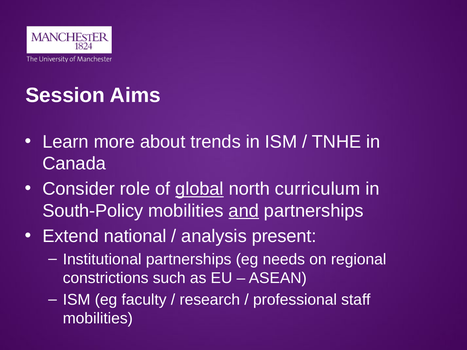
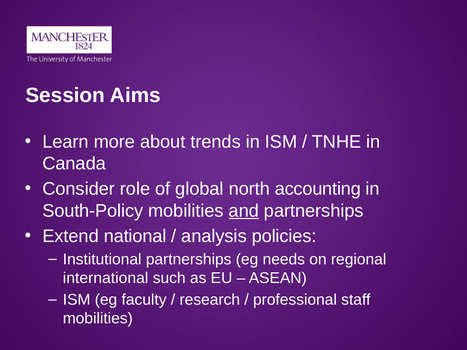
global underline: present -> none
curriculum: curriculum -> accounting
present: present -> policies
constrictions: constrictions -> international
